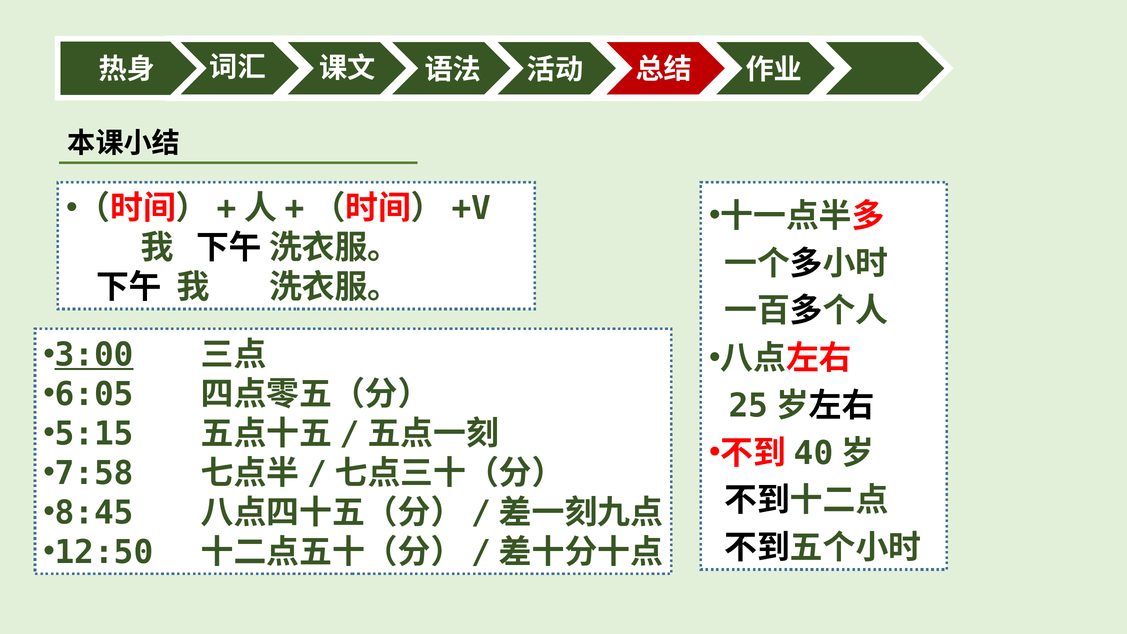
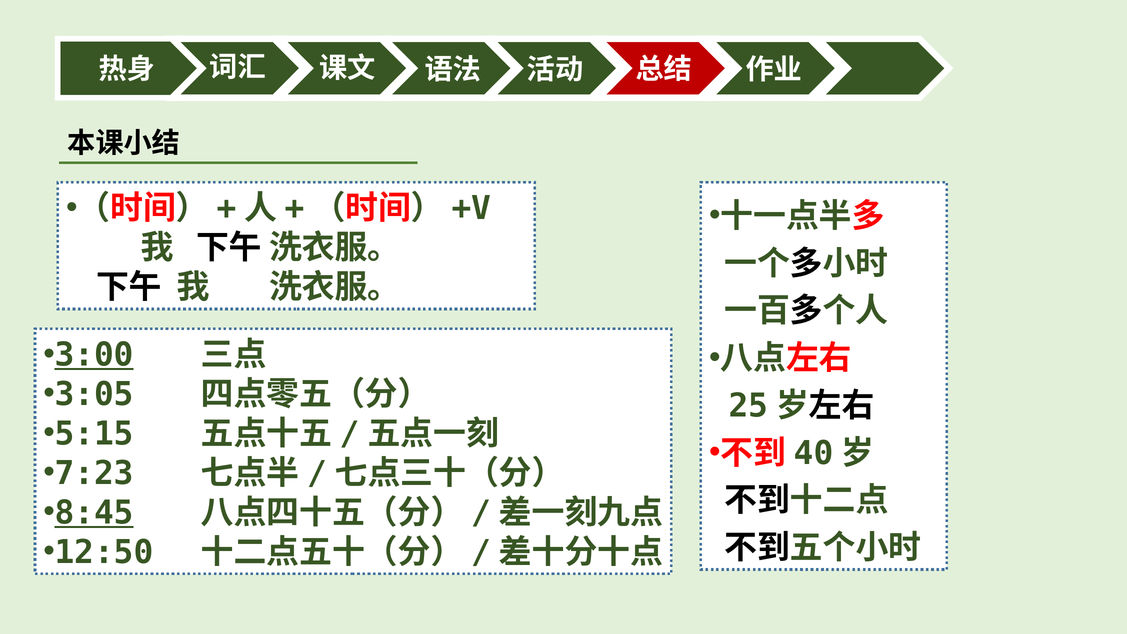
6:05: 6:05 -> 3:05
7:58: 7:58 -> 7:23
8:45 underline: none -> present
